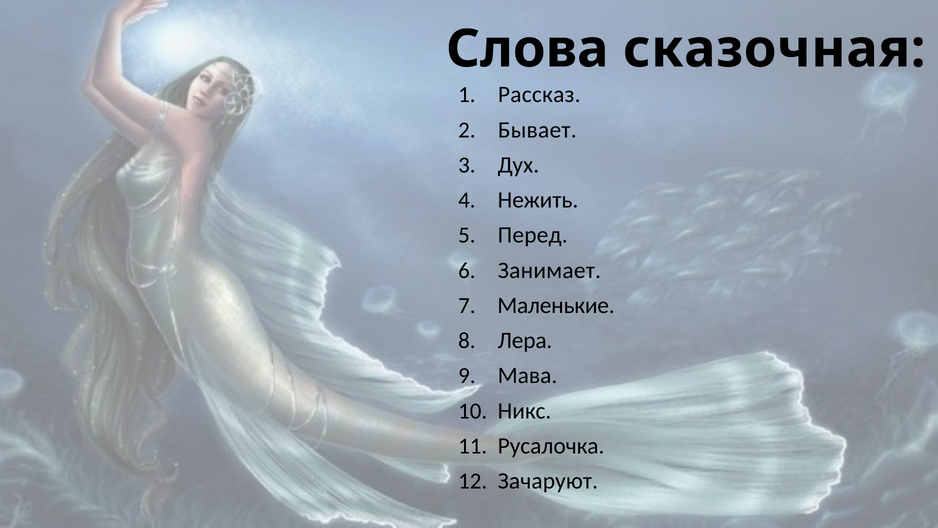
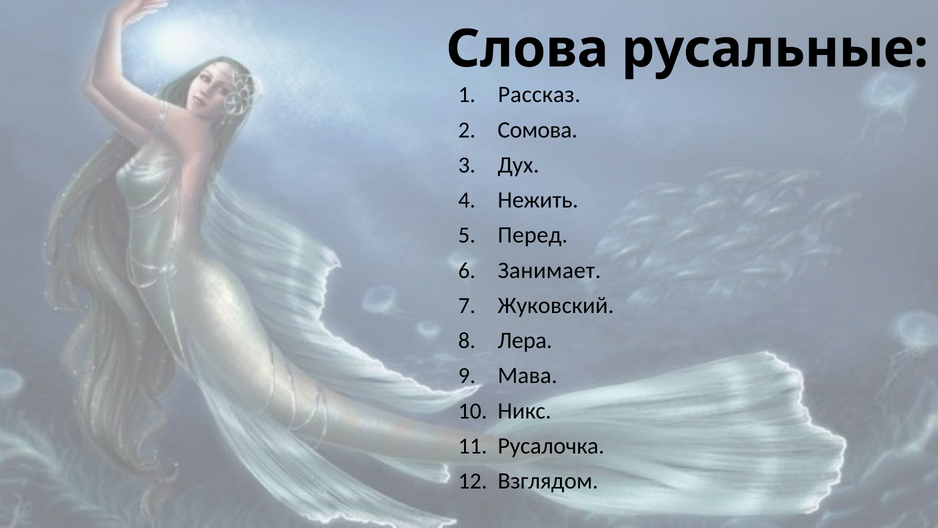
сказочная: сказочная -> русальные
Бывает: Бывает -> Сомова
Маленькие: Маленькие -> Жуковский
Зачаруют: Зачаруют -> Взглядом
